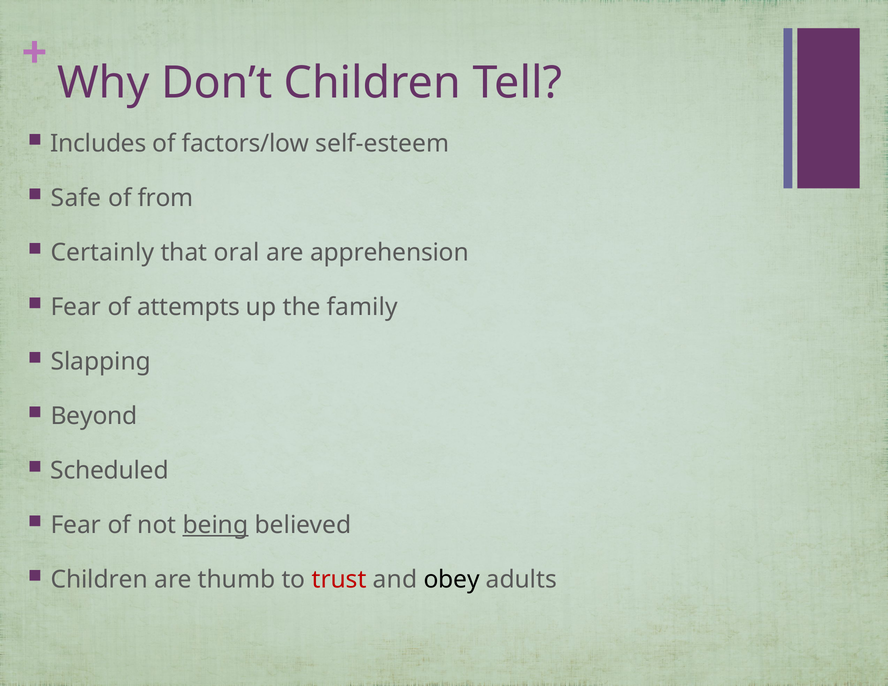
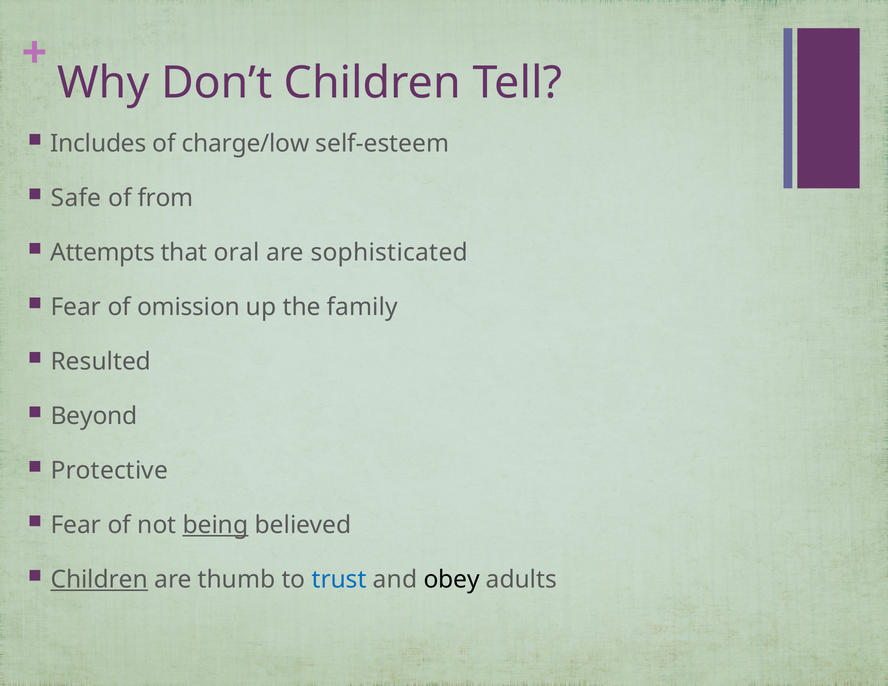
factors/low: factors/low -> charge/low
Certainly: Certainly -> Attempts
apprehension: apprehension -> sophisticated
attempts: attempts -> omission
Slapping: Slapping -> Resulted
Scheduled: Scheduled -> Protective
Children at (99, 580) underline: none -> present
trust colour: red -> blue
